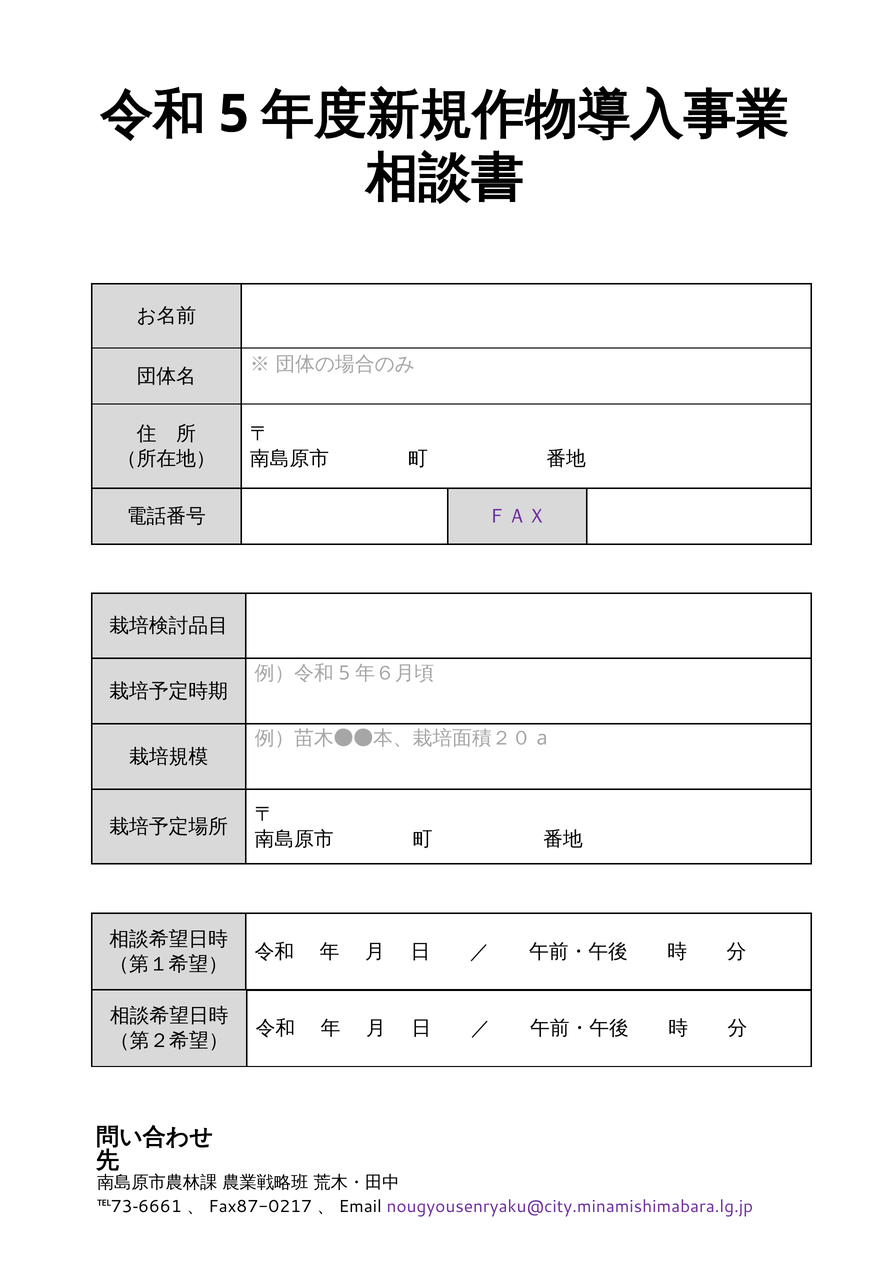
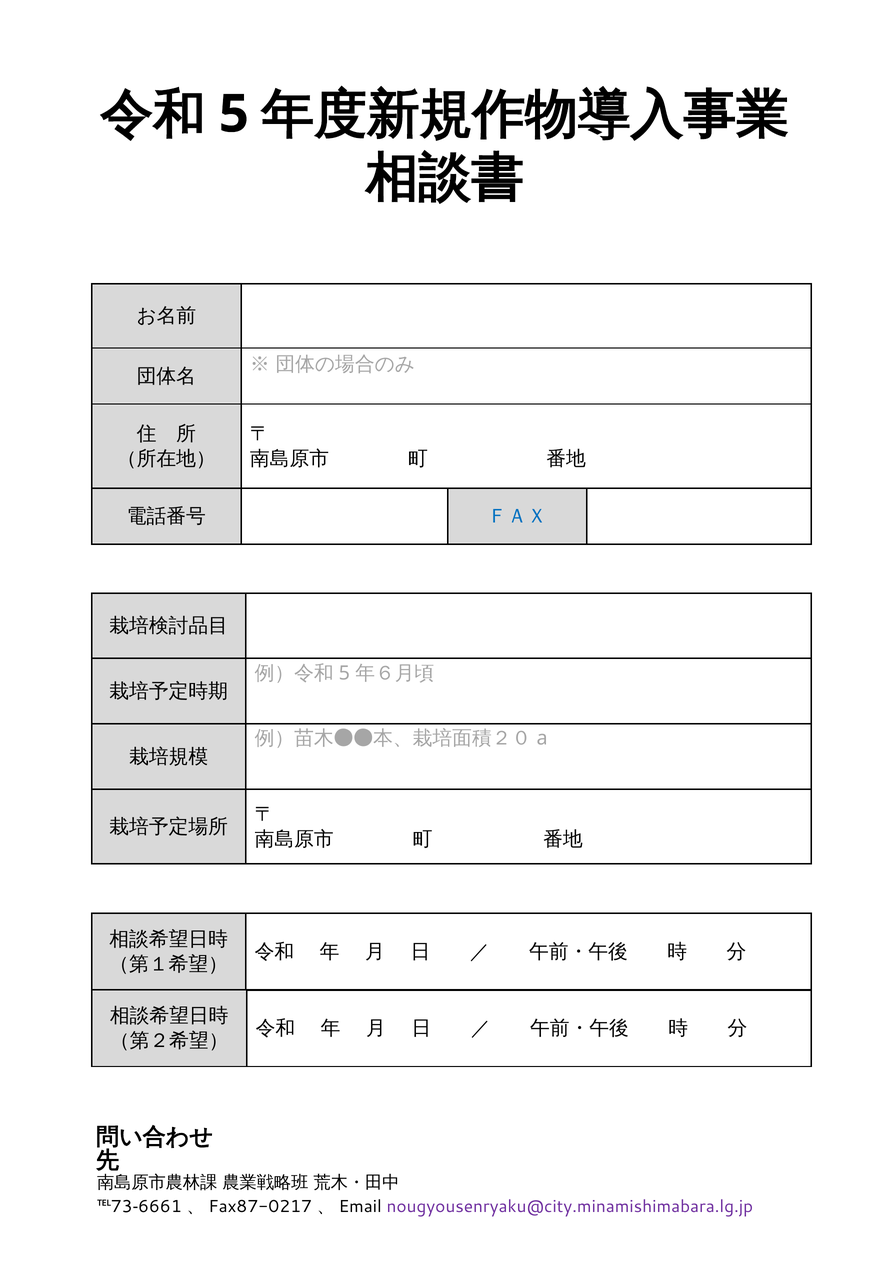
ＦＡＸ colour: purple -> blue
